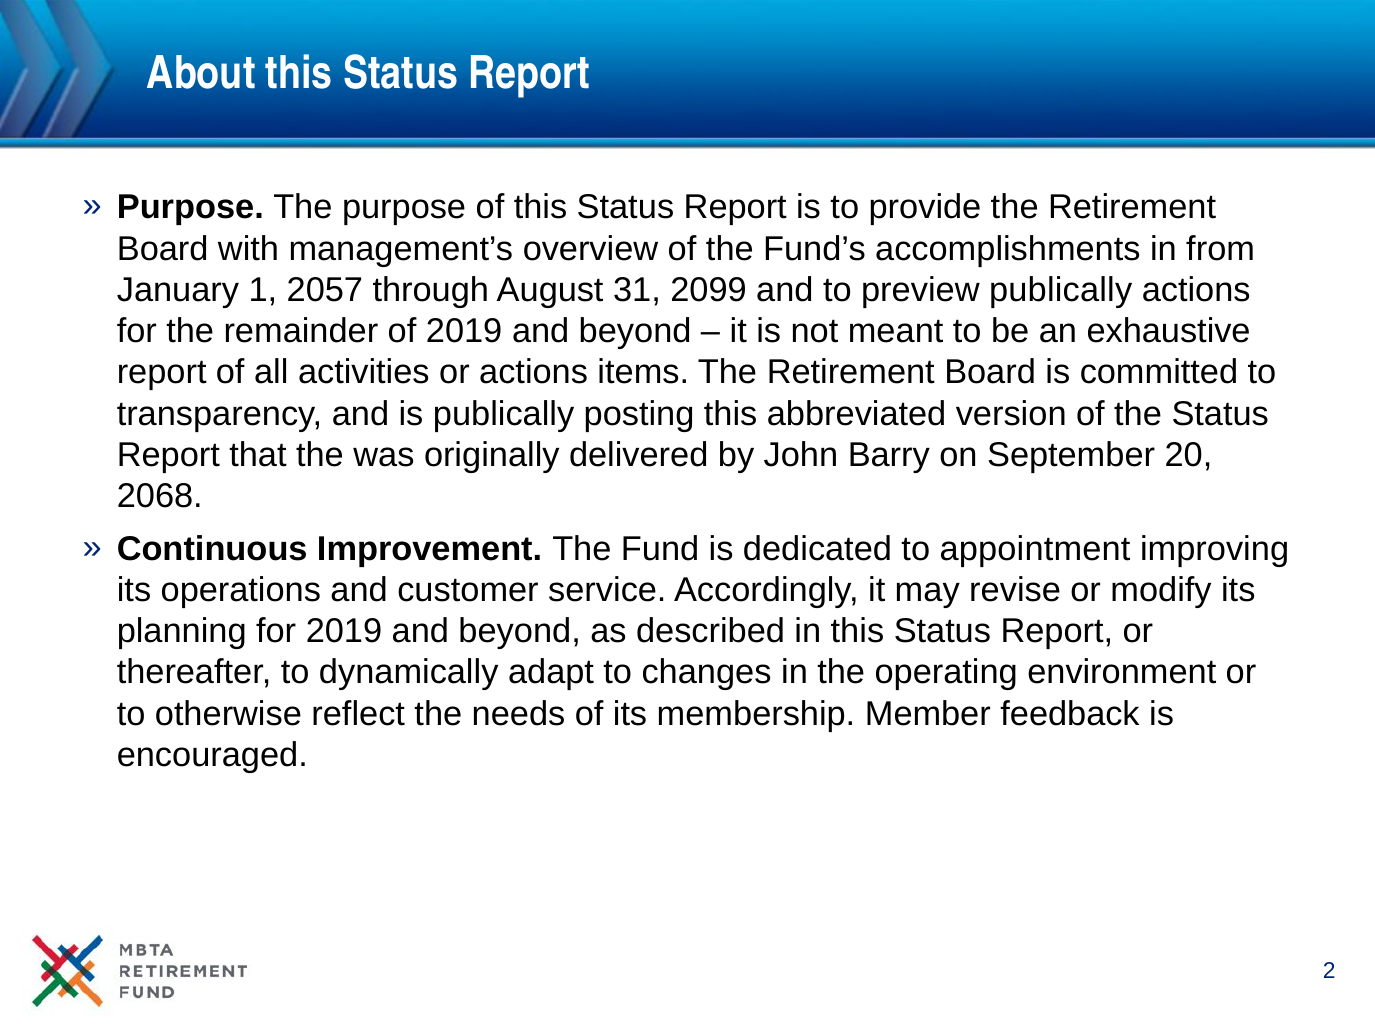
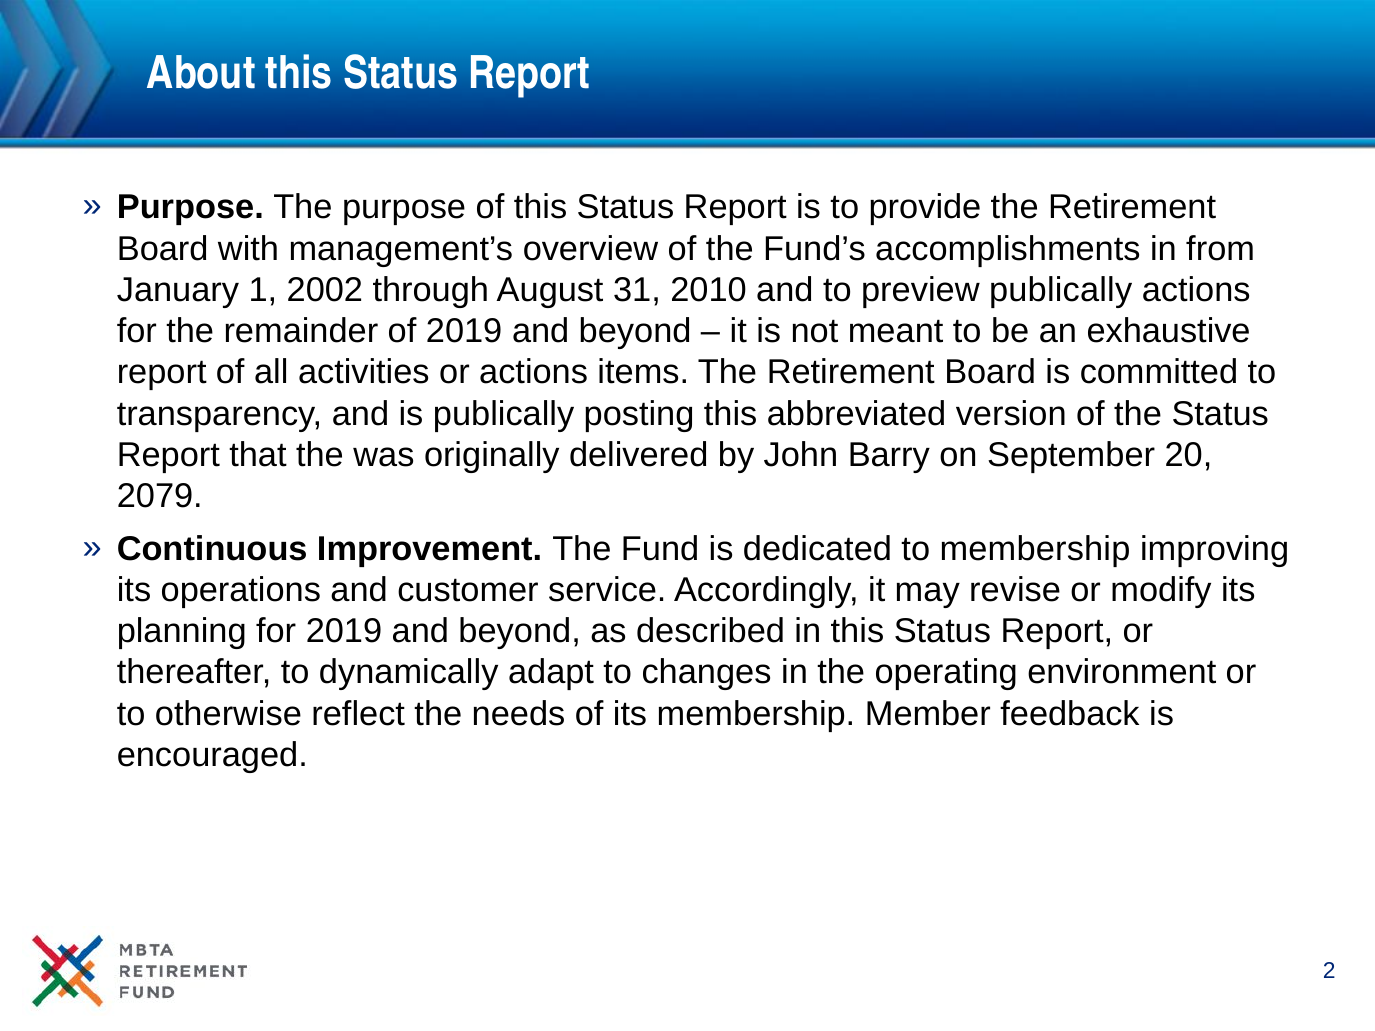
2057: 2057 -> 2002
2099: 2099 -> 2010
2068: 2068 -> 2079
to appointment: appointment -> membership
